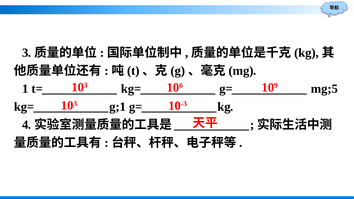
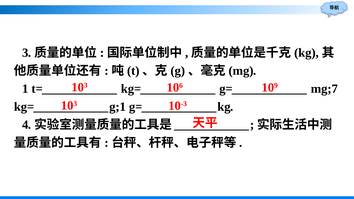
mg;5: mg;5 -> mg;7
